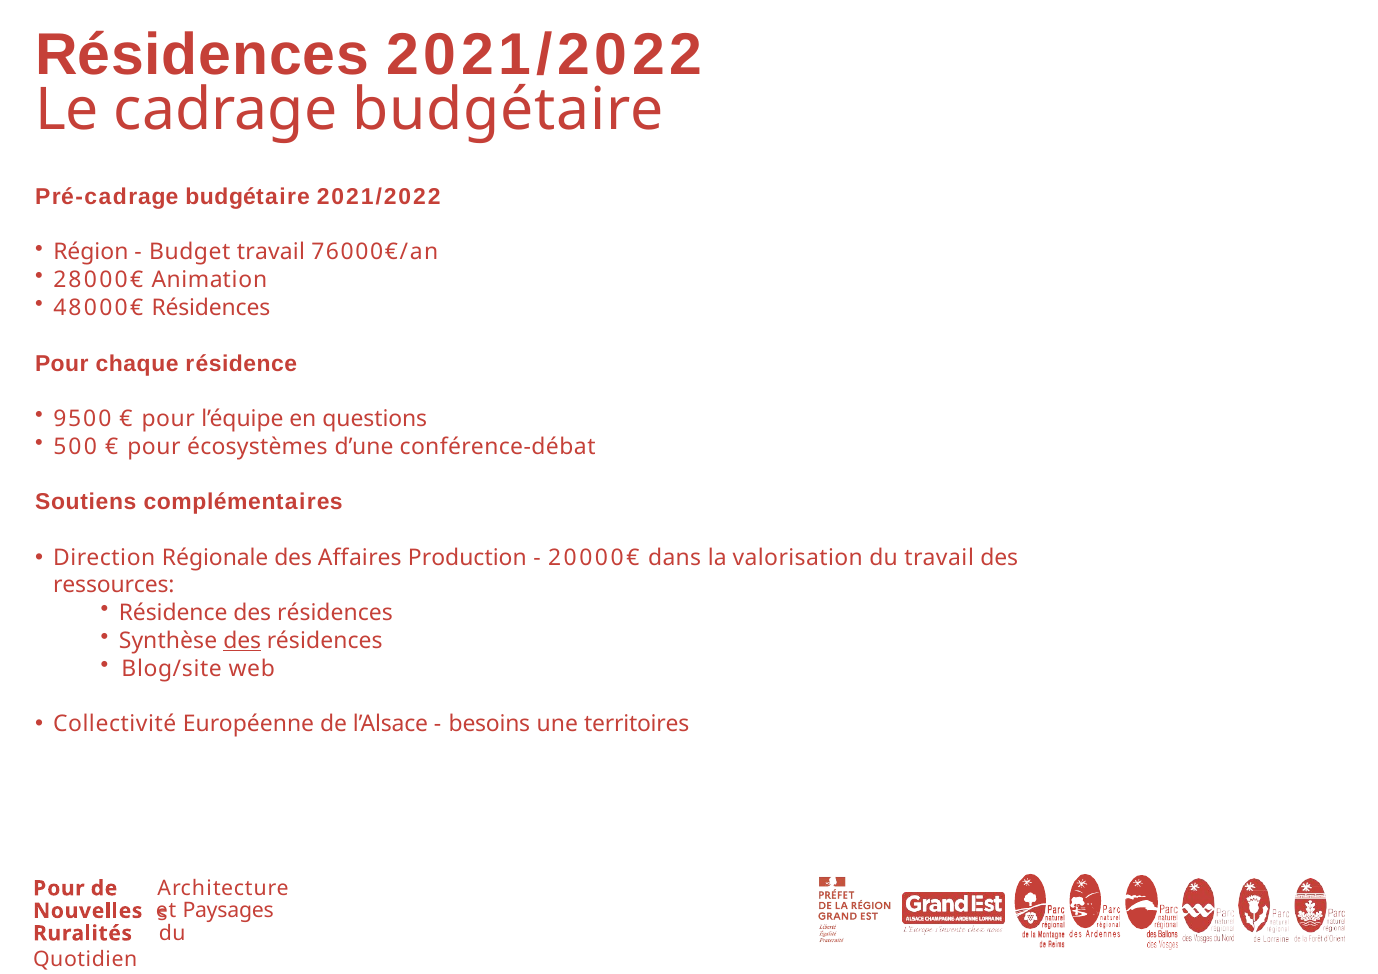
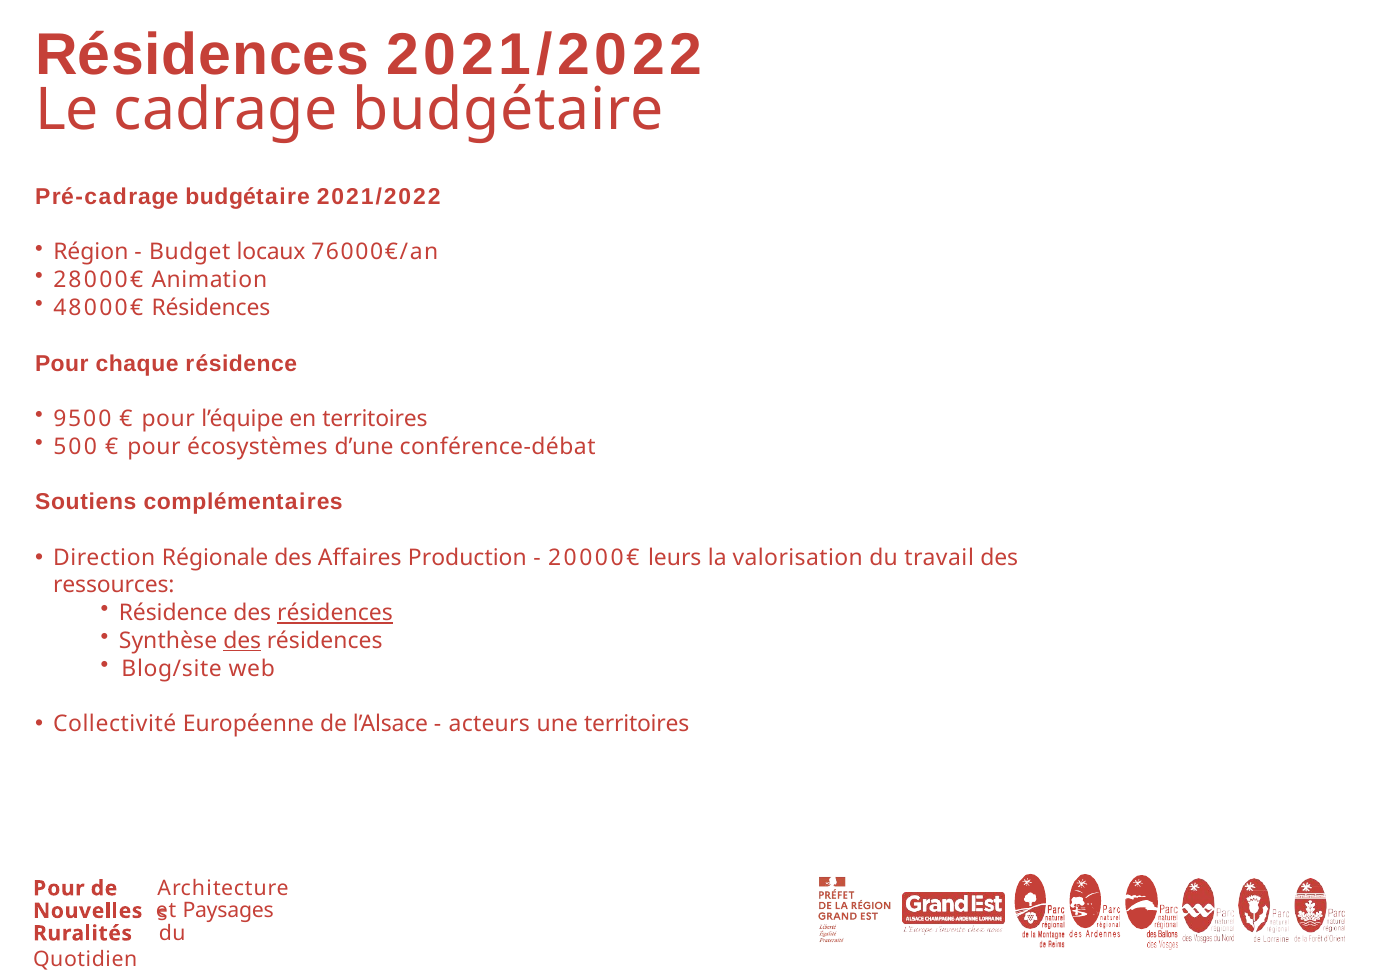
Budget travail: travail -> locaux
en questions: questions -> territoires
dans: dans -> leurs
résidences at (335, 613) underline: none -> present
besoins: besoins -> acteurs
